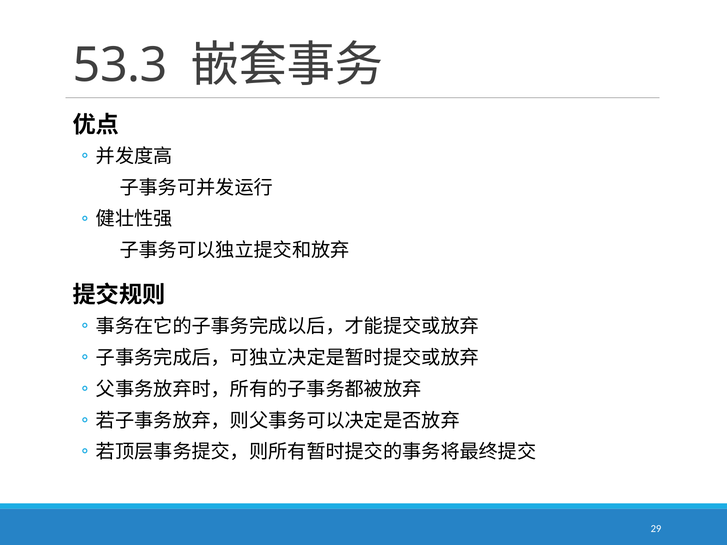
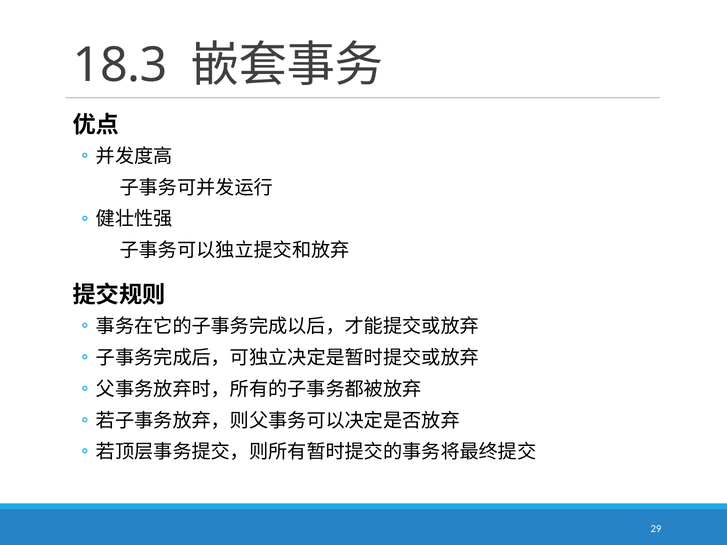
53.3: 53.3 -> 18.3
